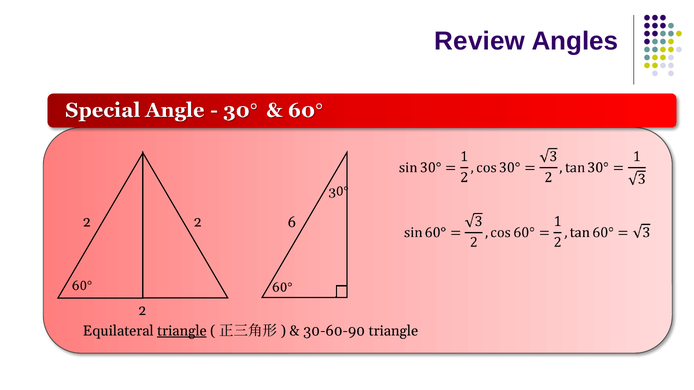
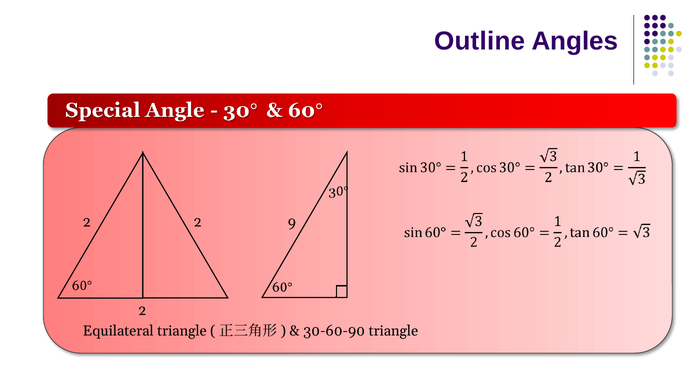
Review: Review -> Outline
6: 6 -> 9
triangle at (182, 331) underline: present -> none
